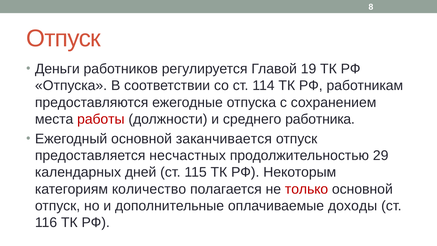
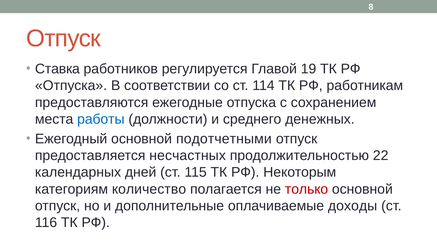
Деньги: Деньги -> Ставка
работы colour: red -> blue
работника: работника -> денежных
заканчивается: заканчивается -> подотчетными
29: 29 -> 22
